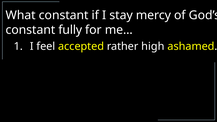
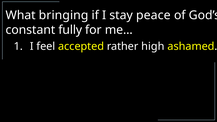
What constant: constant -> bringing
mercy: mercy -> peace
